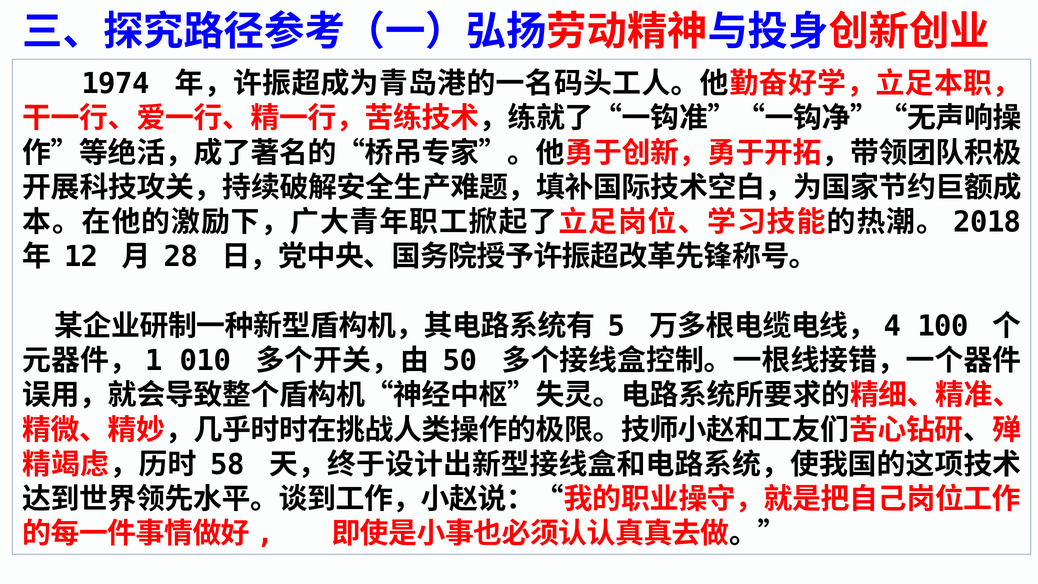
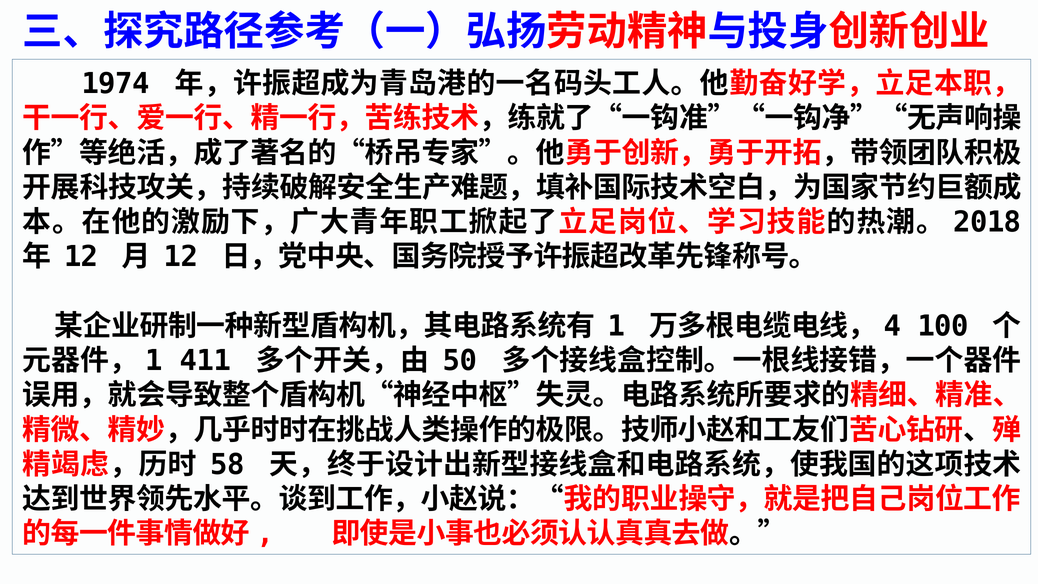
28 at (181, 257): 28 -> 12
5 at (617, 326): 5 -> 1
010: 010 -> 411
